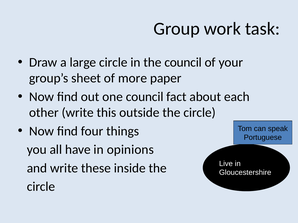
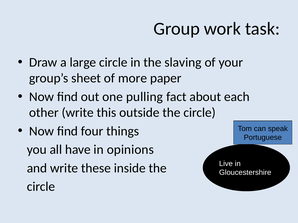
the council: council -> slaving
one council: council -> pulling
